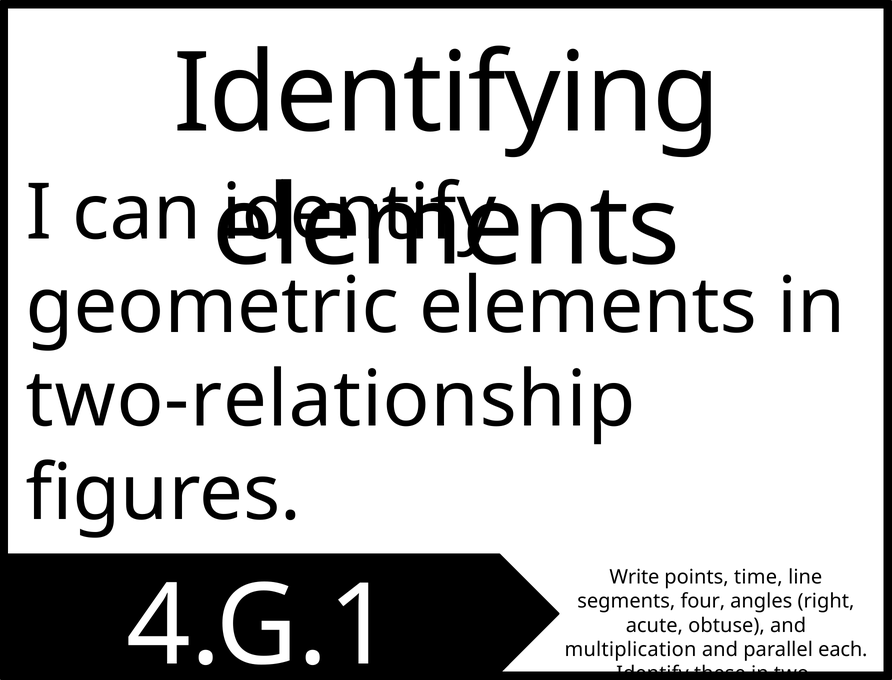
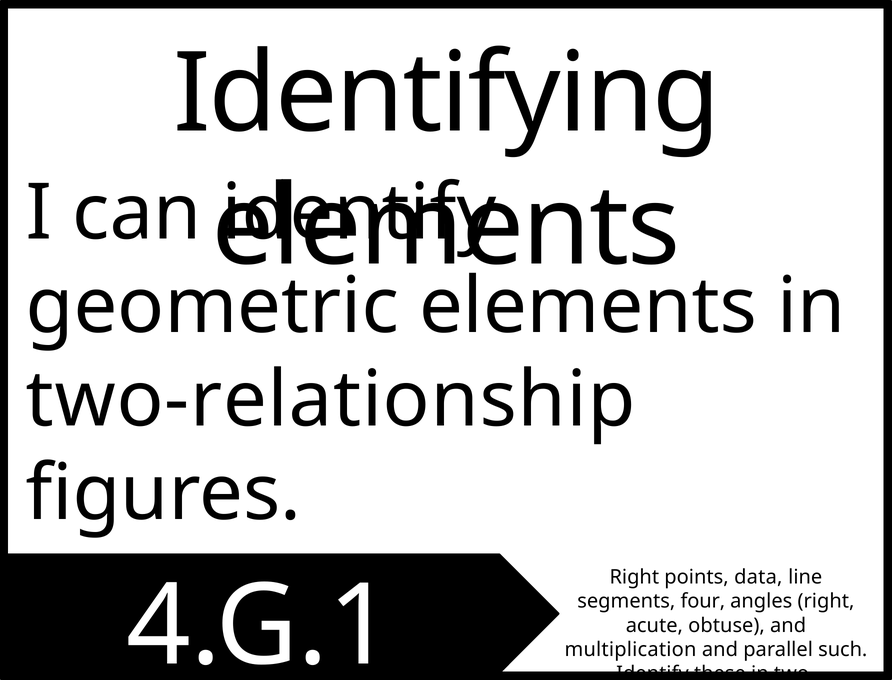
Write at (634, 577): Write -> Right
time: time -> data
each: each -> such
